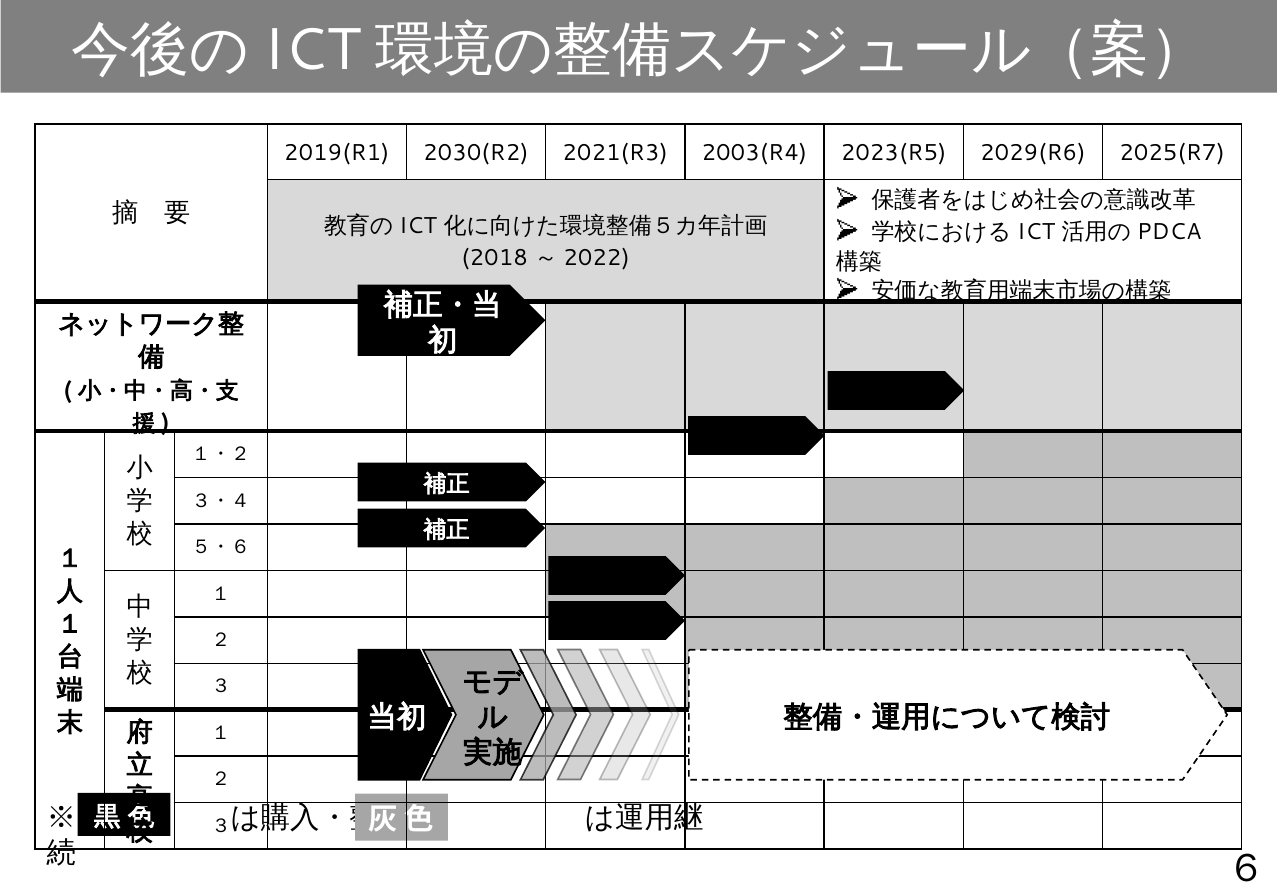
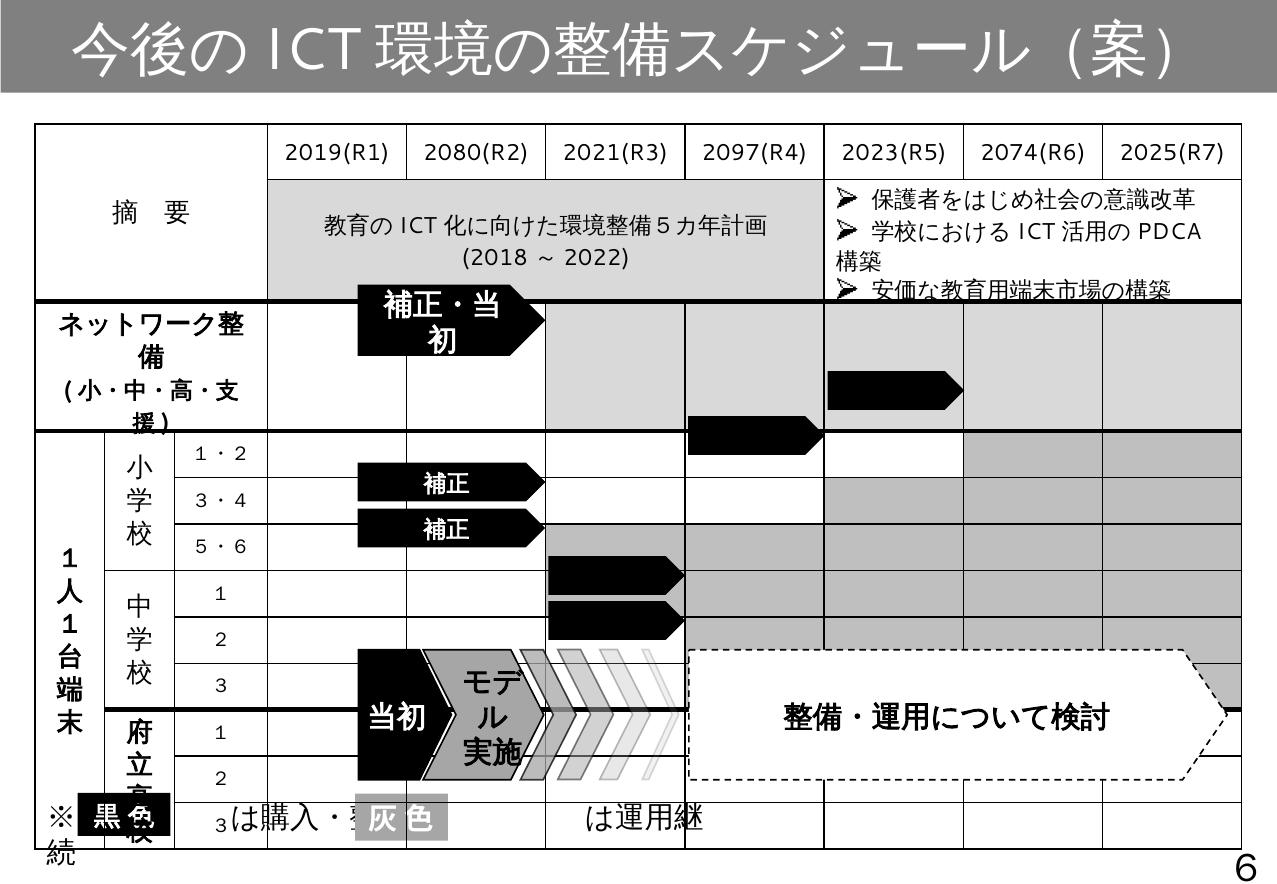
2030(R2: 2030(R2 -> 2080(R2
2003(R4: 2003(R4 -> 2097(R4
2029(R6: 2029(R6 -> 2074(R6
